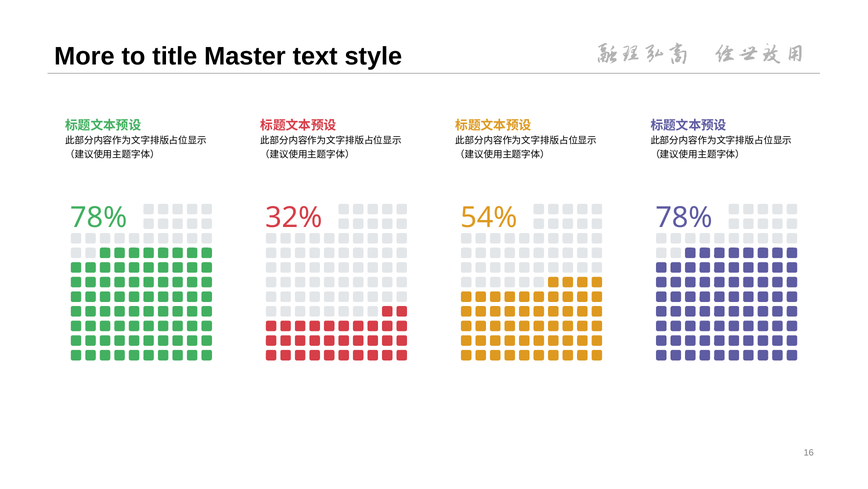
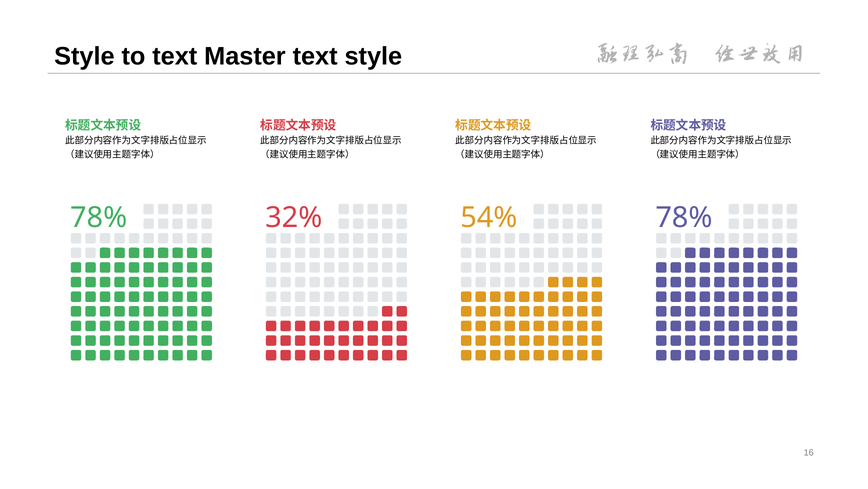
More at (84, 56): More -> Style
to title: title -> text
